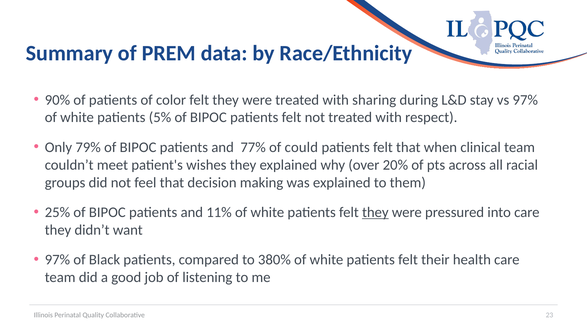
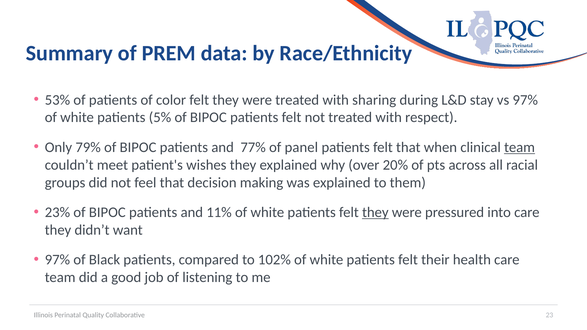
90%: 90% -> 53%
could: could -> panel
team at (520, 147) underline: none -> present
25%: 25% -> 23%
380%: 380% -> 102%
